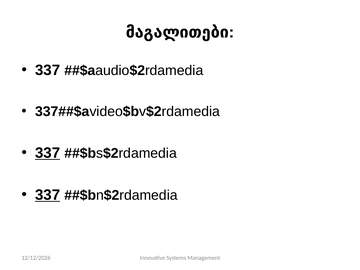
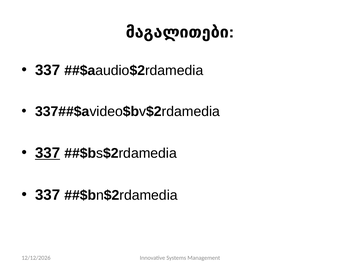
337 at (48, 195) underline: present -> none
